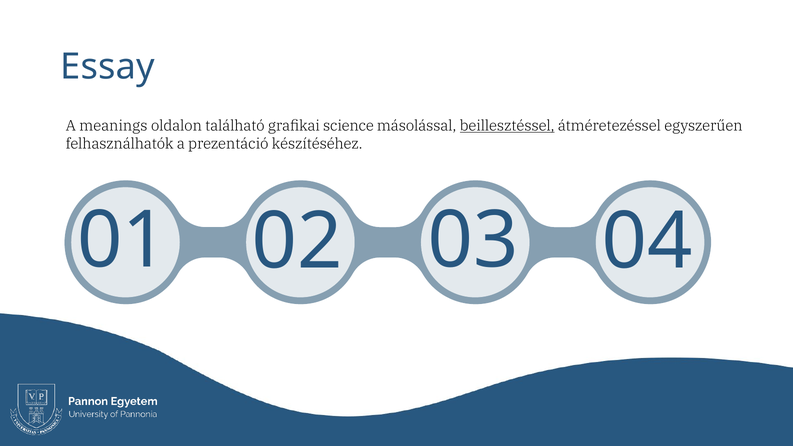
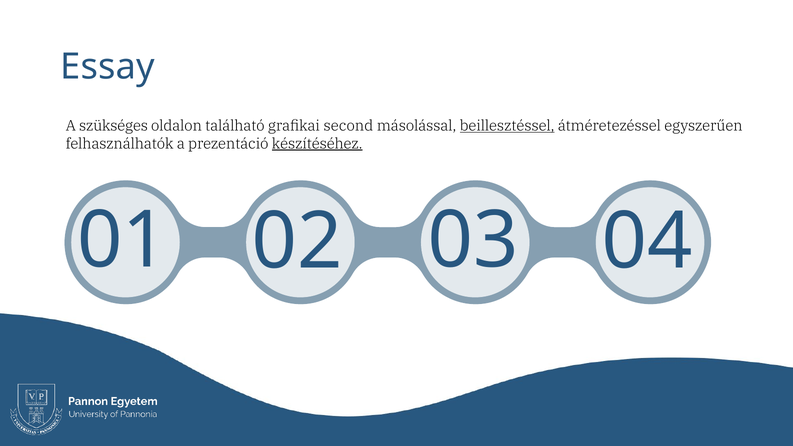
meanings: meanings -> szükséges
science: science -> second
készítéséhez underline: none -> present
